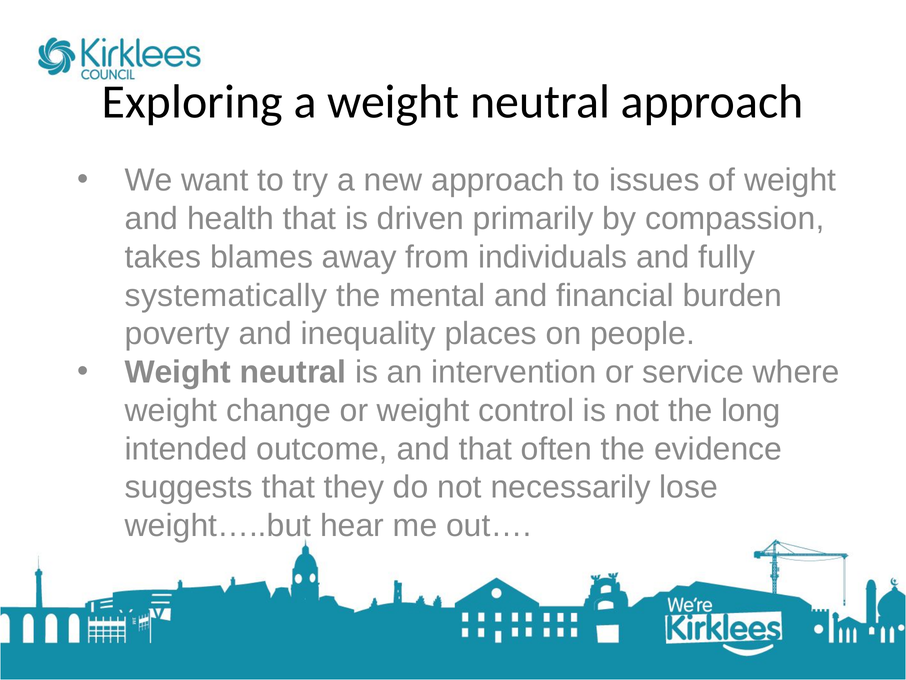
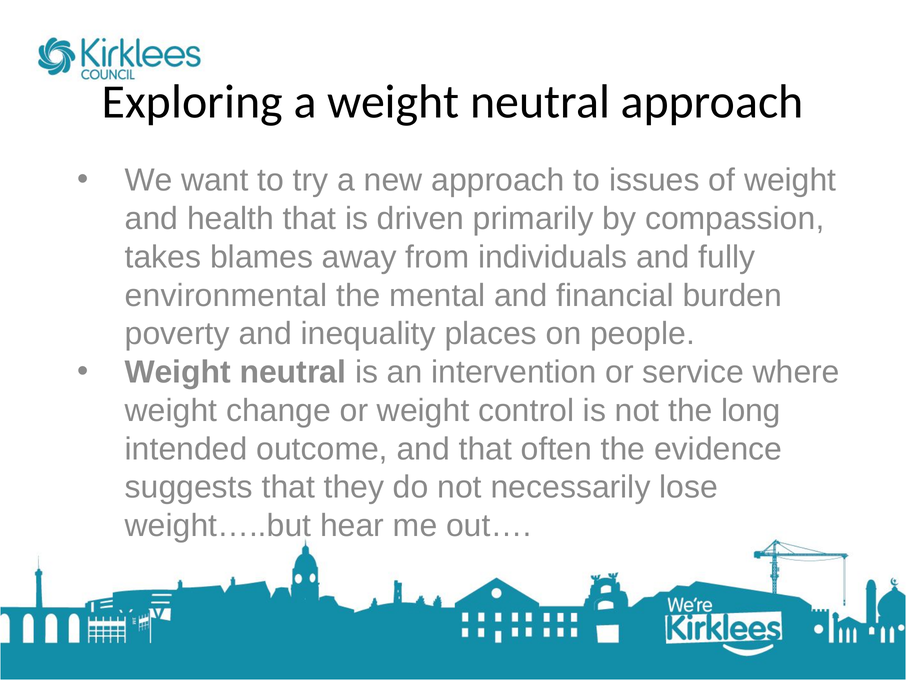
systematically: systematically -> environmental
